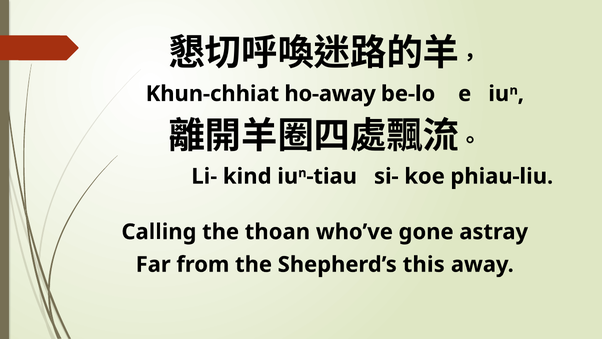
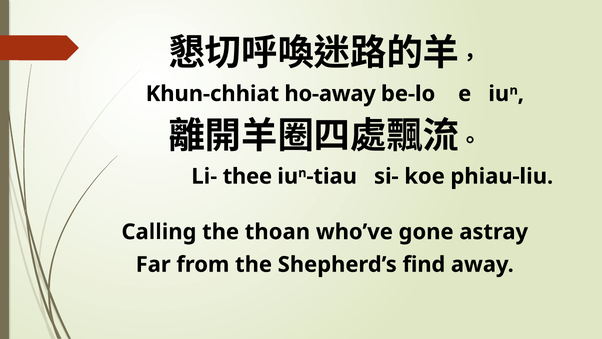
kind: kind -> thee
this: this -> find
